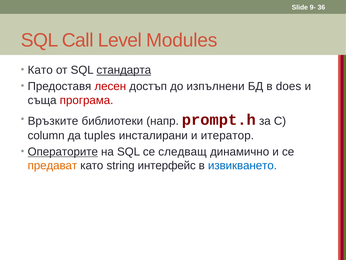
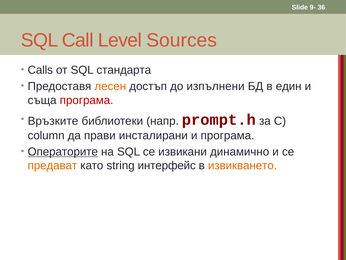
Modules: Modules -> Sources
Като at (40, 70): Като -> Calls
стандарта underline: present -> none
лесен colour: red -> orange
does: does -> един
tuples: tuples -> прави
и итератор: итератор -> програма
следващ: следващ -> извикани
извикването colour: blue -> orange
